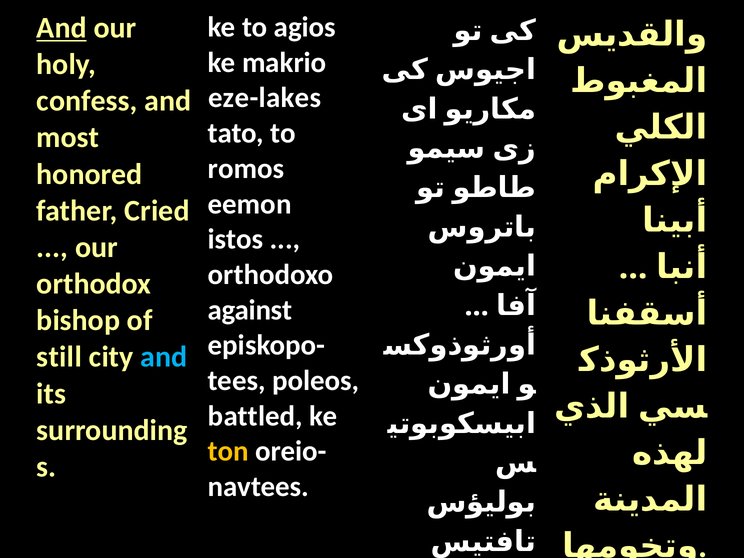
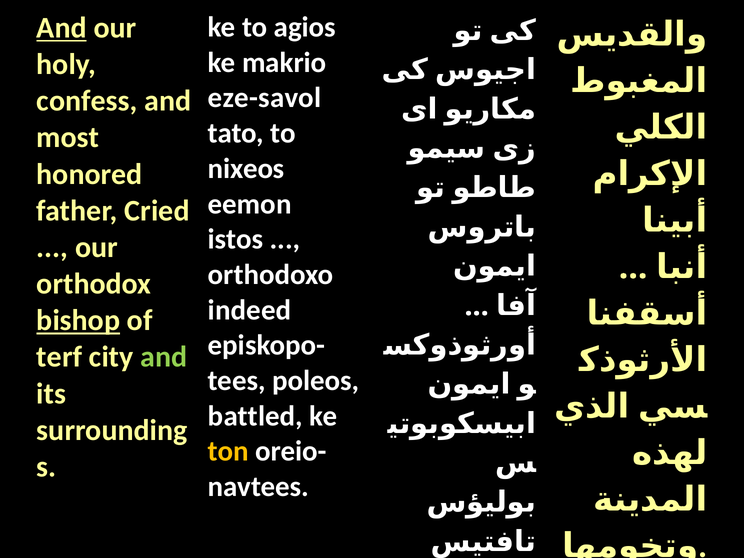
eze-lakes: eze-lakes -> eze-savol
romos: romos -> nixeos
against: against -> indeed
bishop underline: none -> present
still: still -> terf
and at (164, 357) colour: light blue -> light green
